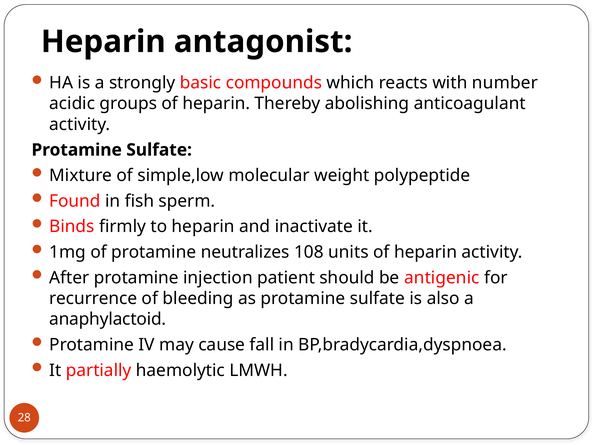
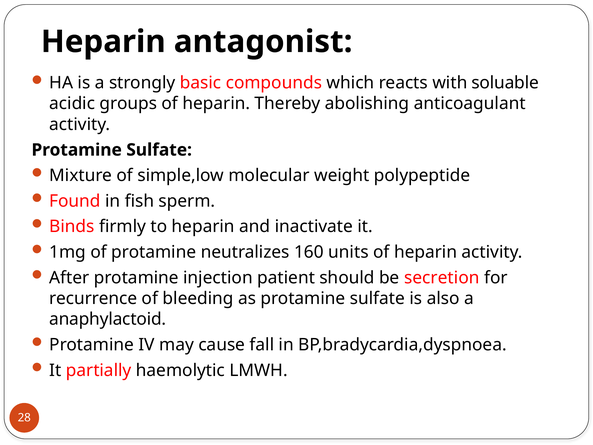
number: number -> soluable
108: 108 -> 160
antigenic: antigenic -> secretion
